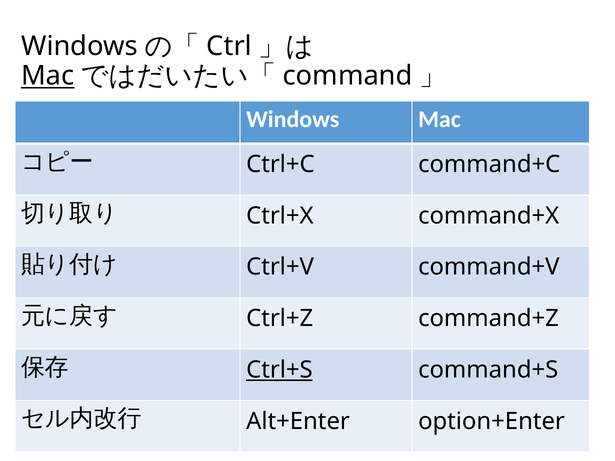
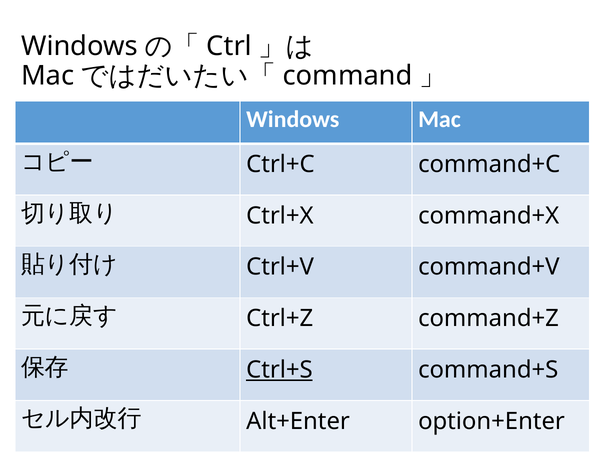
Mac at (48, 76) underline: present -> none
